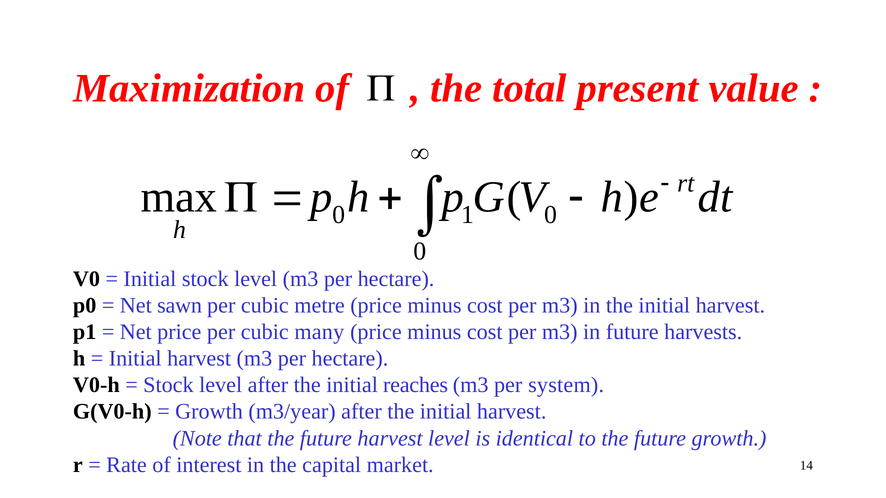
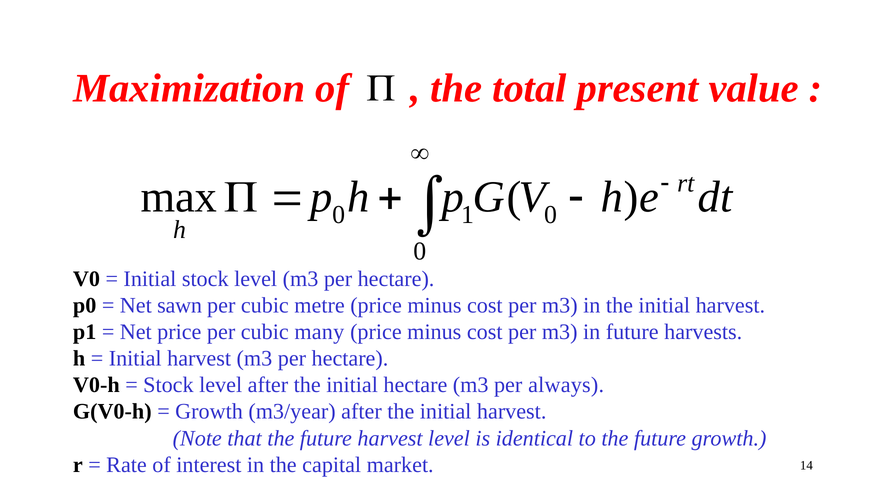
initial reaches: reaches -> hectare
system: system -> always
